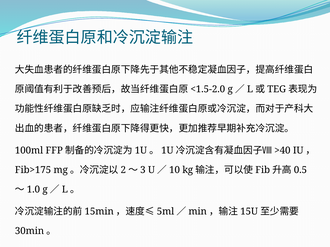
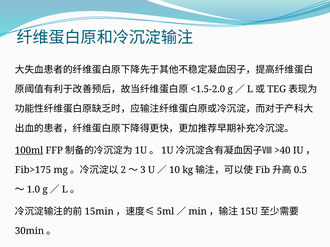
100ml underline: none -> present
